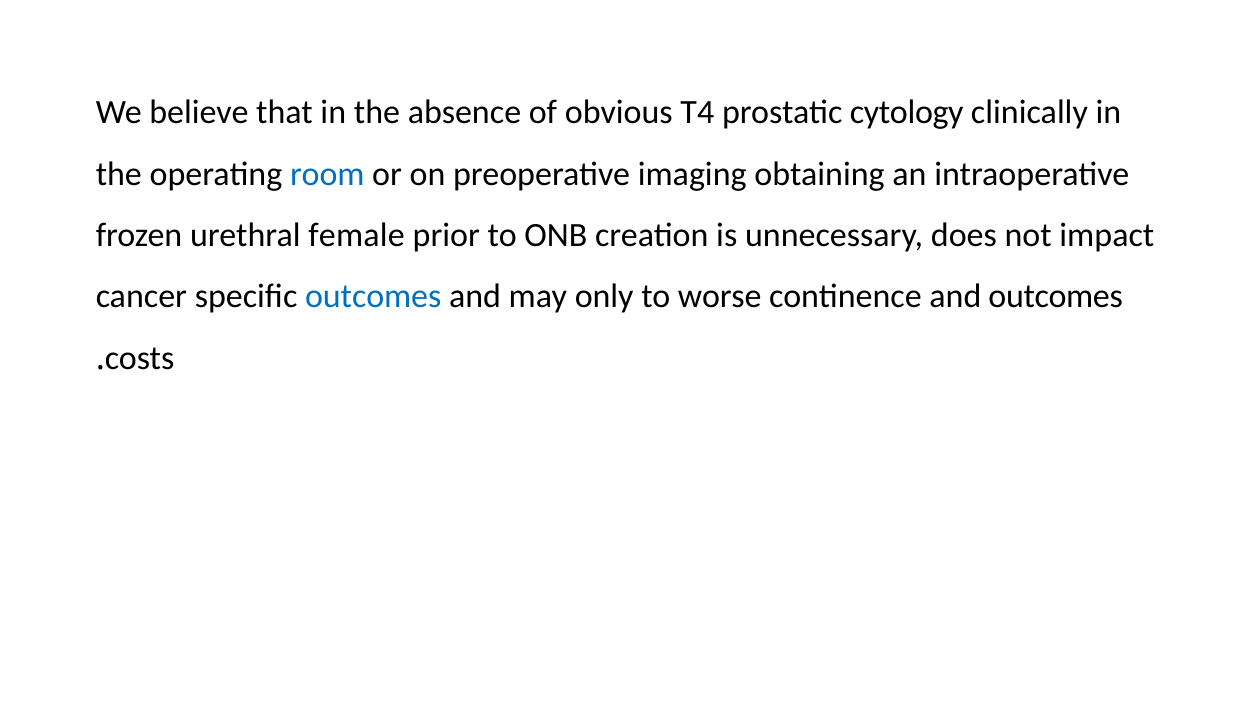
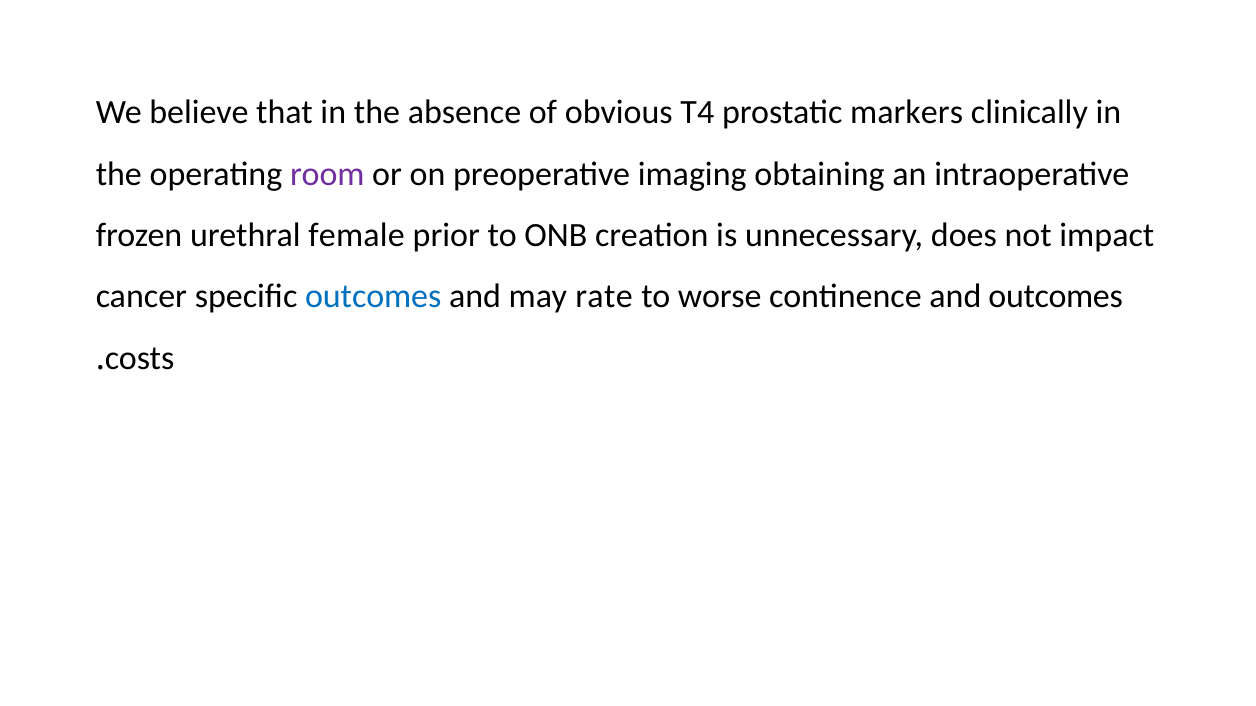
cytology: cytology -> markers
room colour: blue -> purple
only: only -> rate
